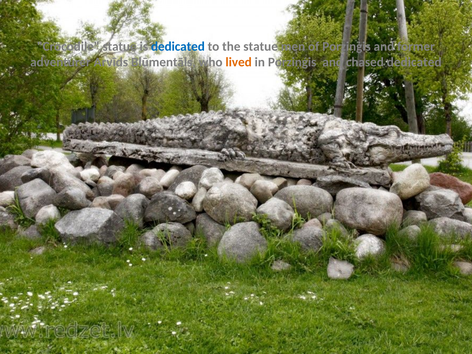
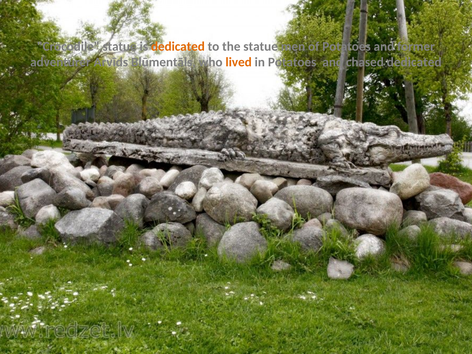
dedicated at (178, 47) colour: blue -> orange
of Porziņģis: Porziņģis -> Potatoes
in Porziņģis: Porziņģis -> Potatoes
